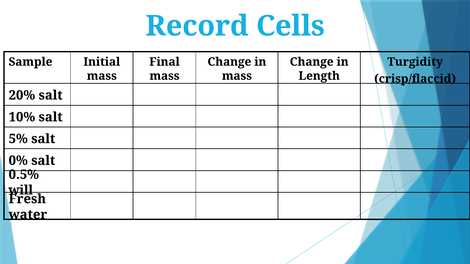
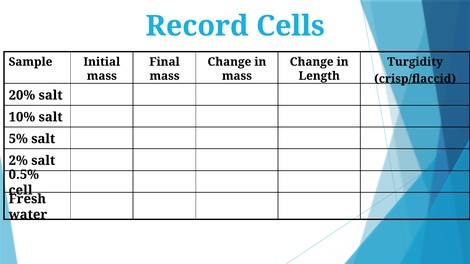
0%: 0% -> 2%
will: will -> cell
